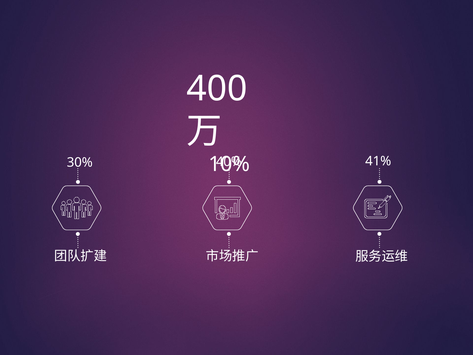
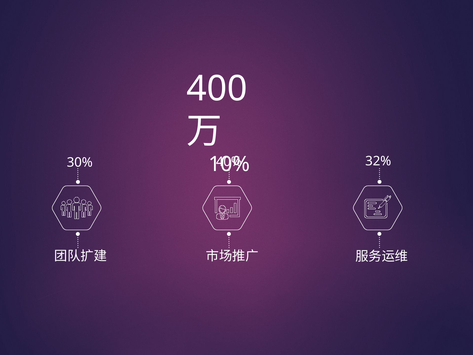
41%: 41% -> 32%
